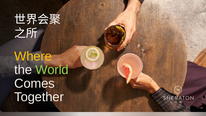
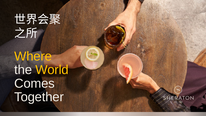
World colour: light green -> yellow
